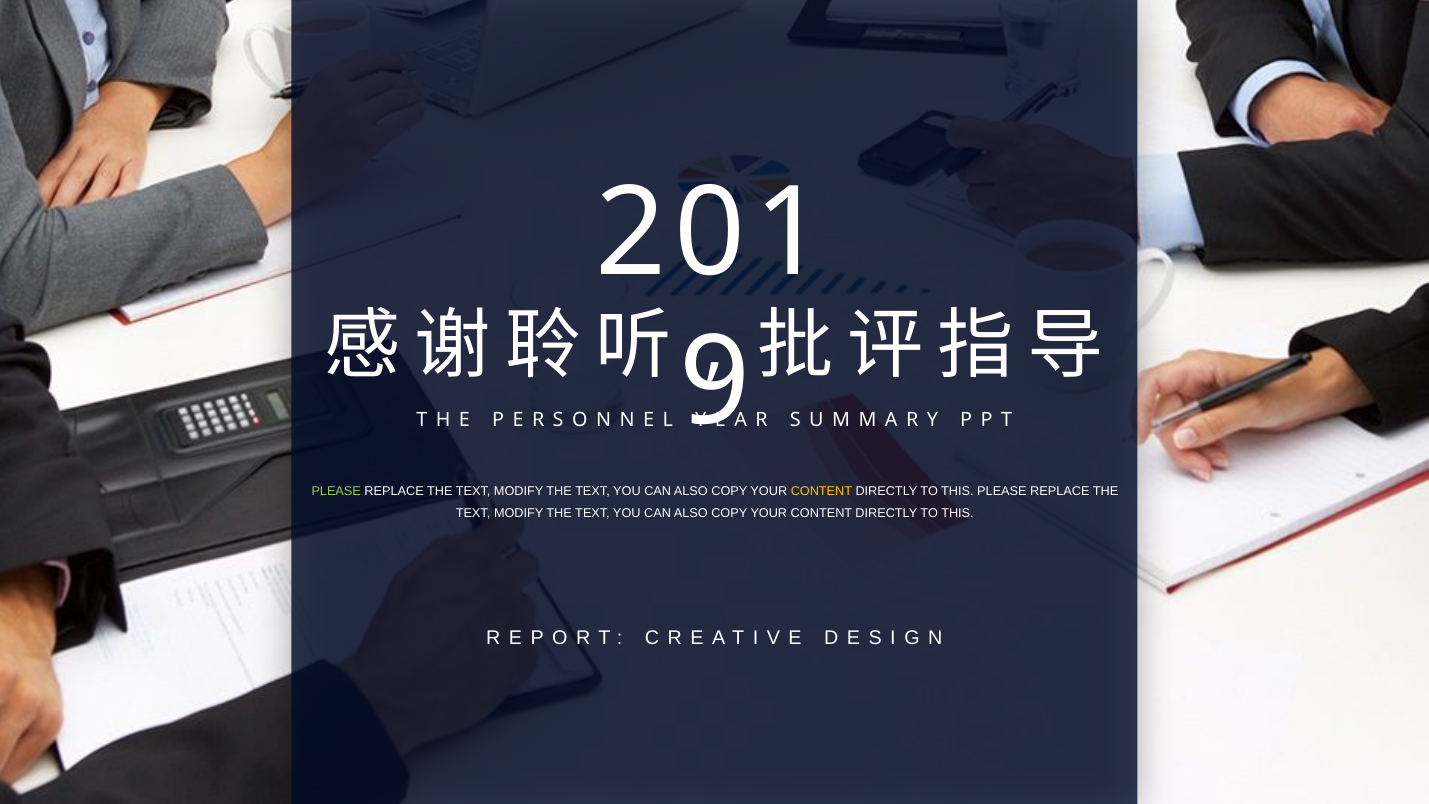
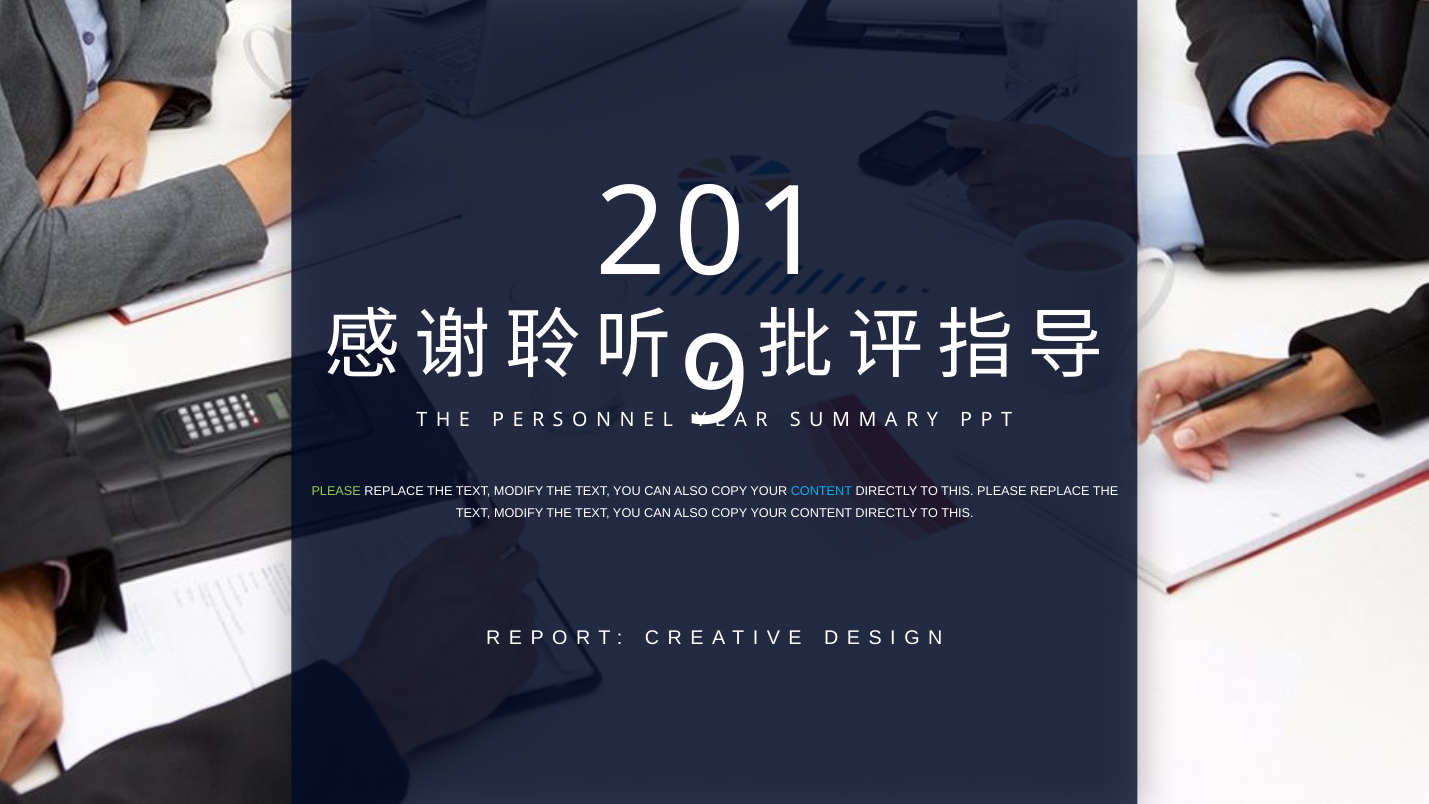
CONTENT at (821, 491) colour: yellow -> light blue
